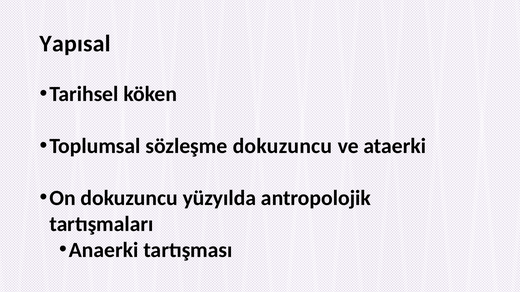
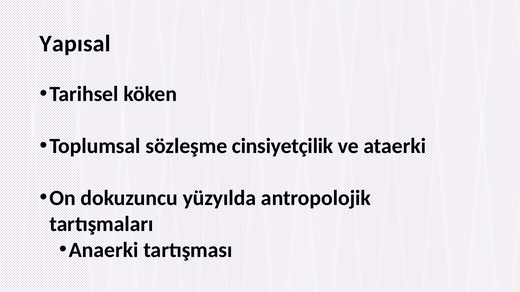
sözleşme dokuzuncu: dokuzuncu -> cinsiyetçilik
